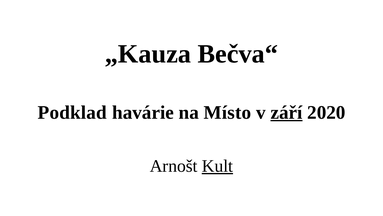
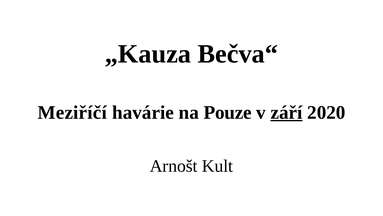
Podklad: Podklad -> Meziříčí
Místo: Místo -> Pouze
Kult underline: present -> none
